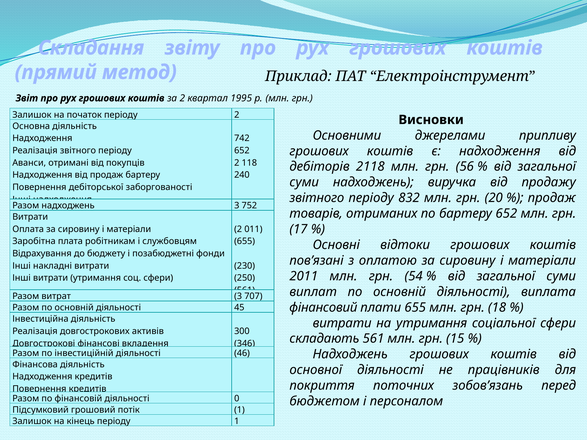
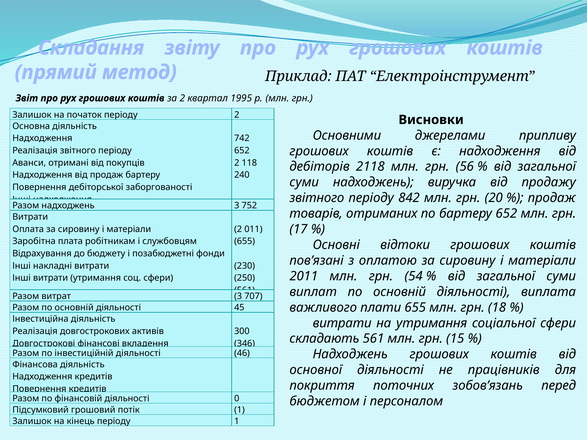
832: 832 -> 842
фінансовий: фінансовий -> важливого
